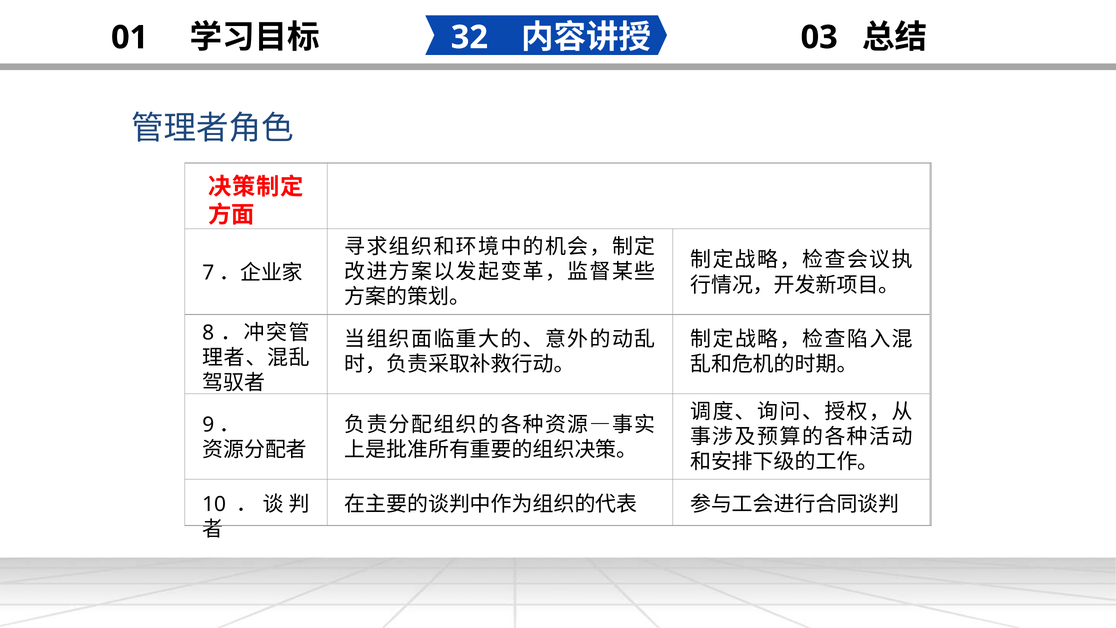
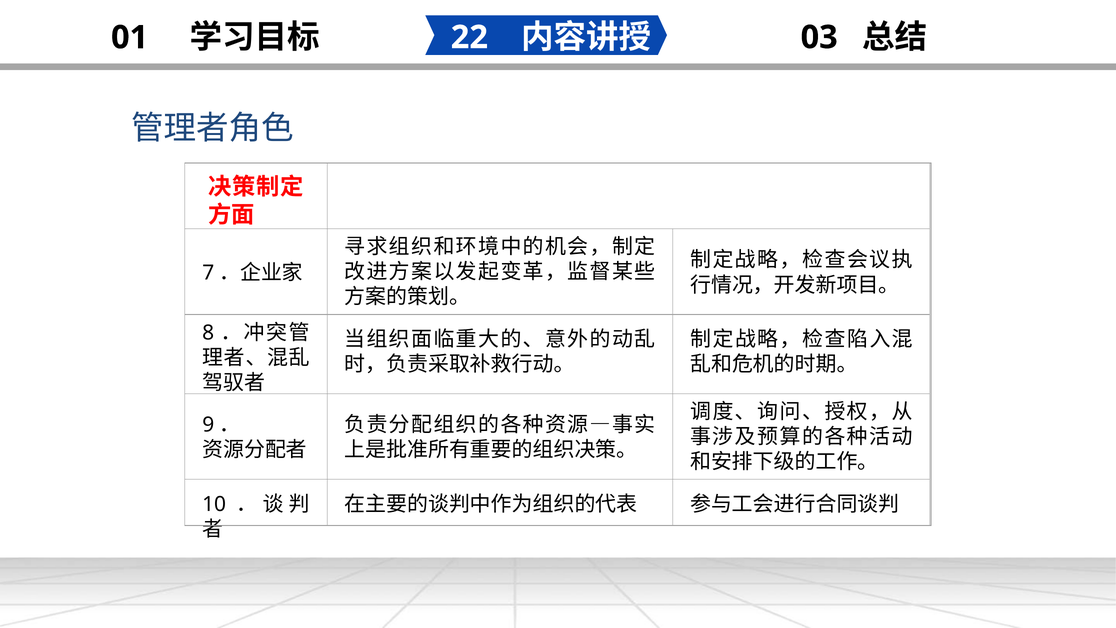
32: 32 -> 22
